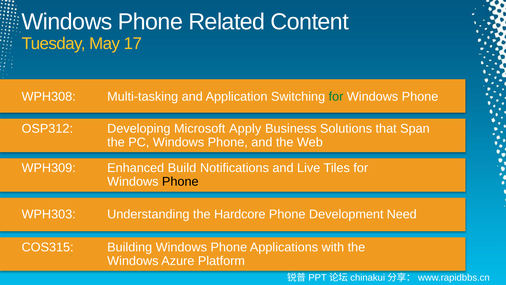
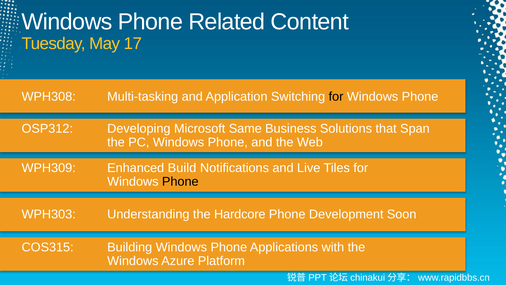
for at (336, 97) colour: green -> black
Apply: Apply -> Same
Need: Need -> Soon
